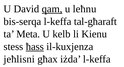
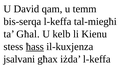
qam underline: present -> none
leħnu: leħnu -> temm
tal-għaraft: tal-għaraft -> tal-miegħi
Meta: Meta -> Għal
jeħlisni: jeħlisni -> jsalvani
